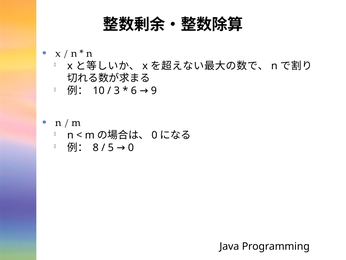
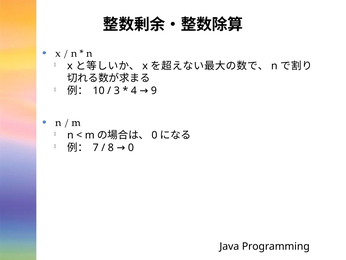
6: 6 -> 4
8: 8 -> 7
5: 5 -> 8
